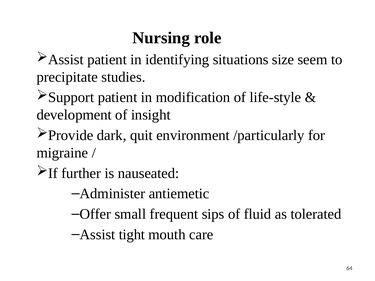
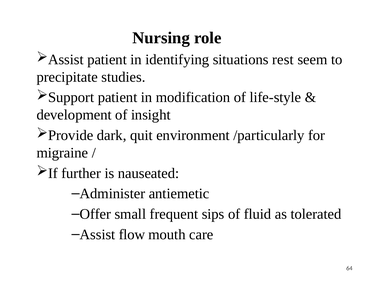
size: size -> rest
tight: tight -> flow
